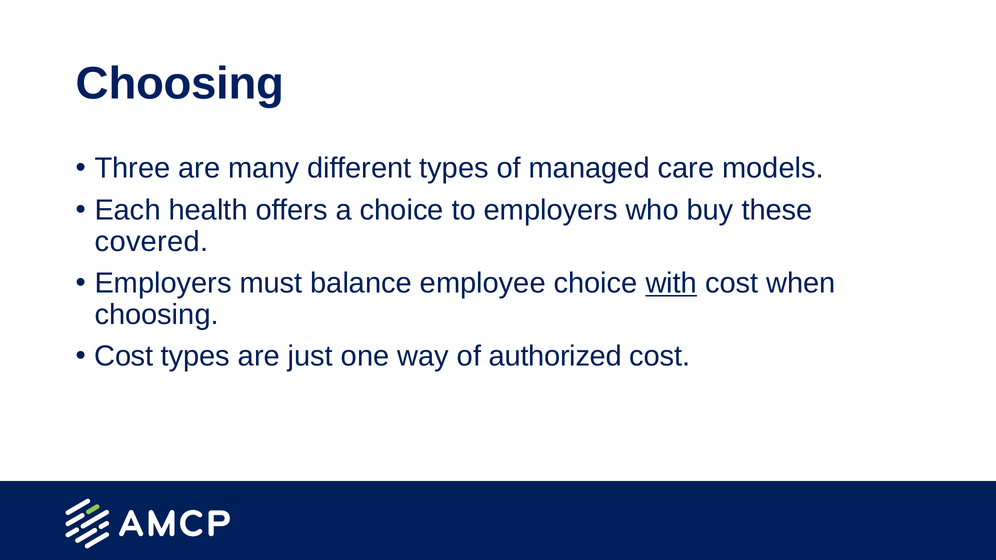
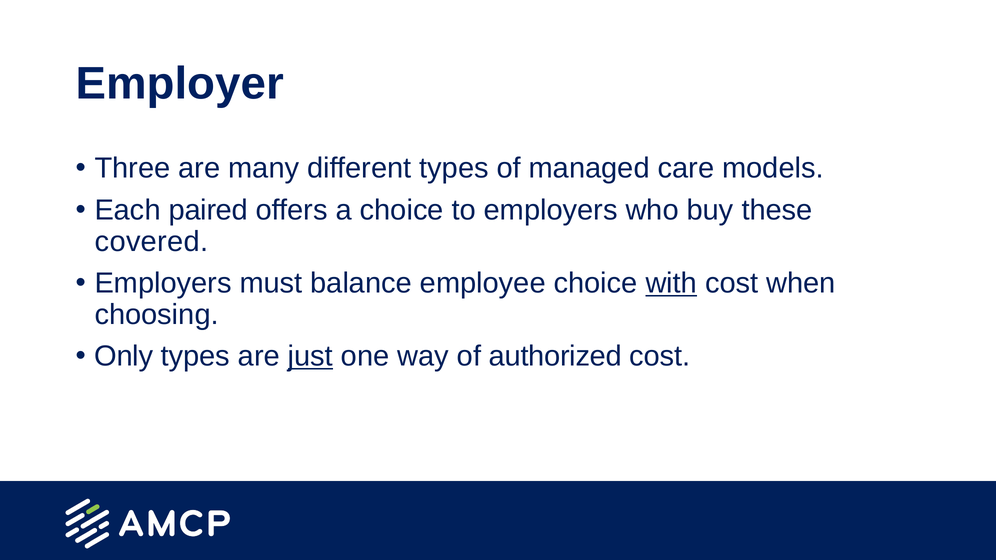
Choosing at (180, 84): Choosing -> Employer
health: health -> paired
Cost at (124, 356): Cost -> Only
just underline: none -> present
